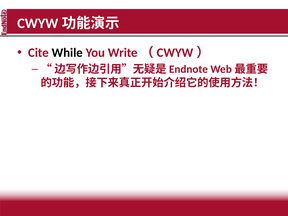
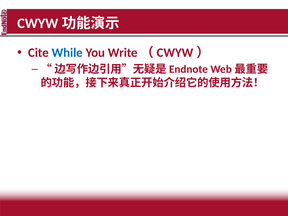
While colour: black -> blue
